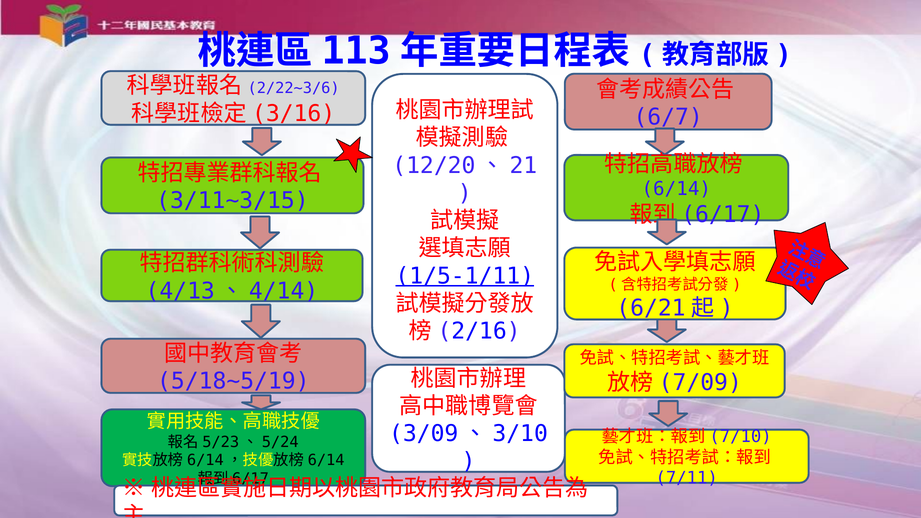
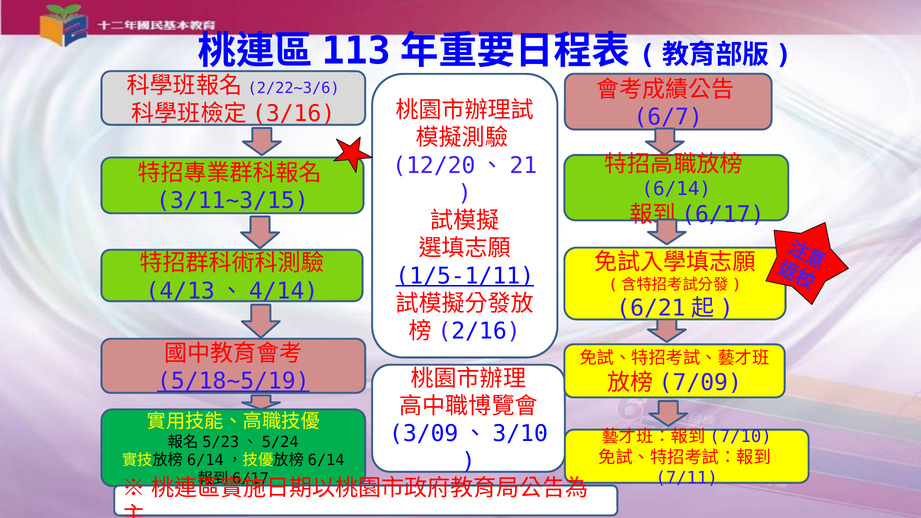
5/18~5/19 underline: none -> present
